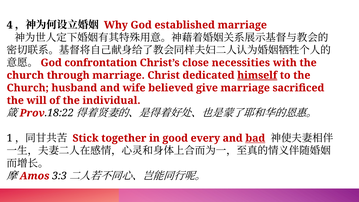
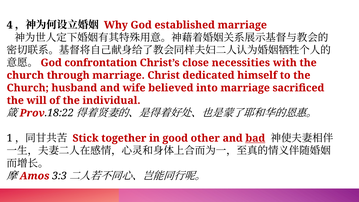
himself underline: present -> none
give: give -> into
every: every -> other
